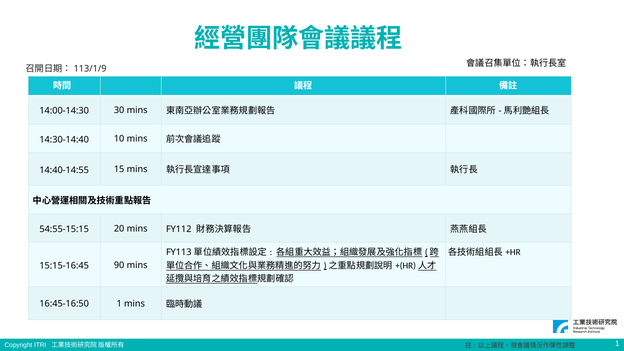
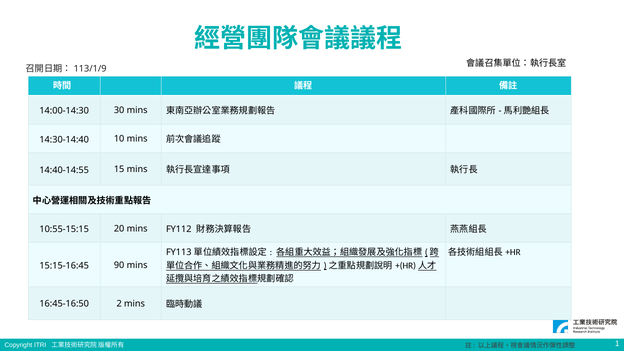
54:55-15:15: 54:55-15:15 -> 10:55-15:15
16:45-16:50 1: 1 -> 2
